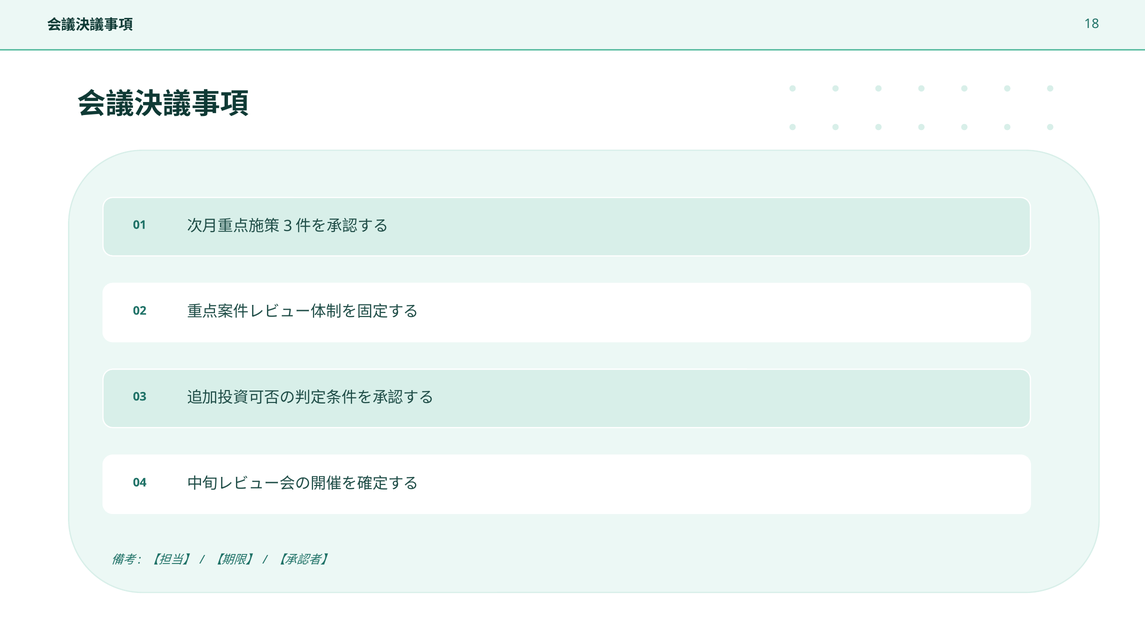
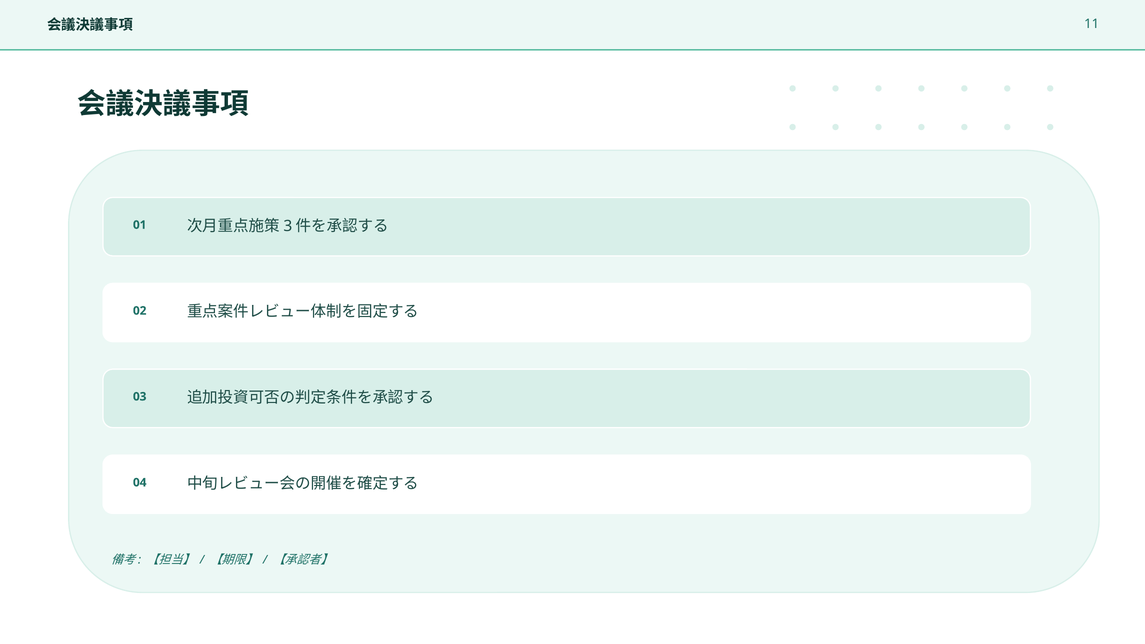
18: 18 -> 11
